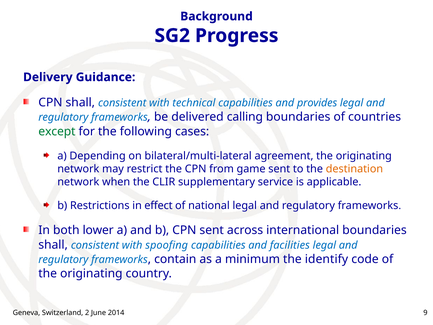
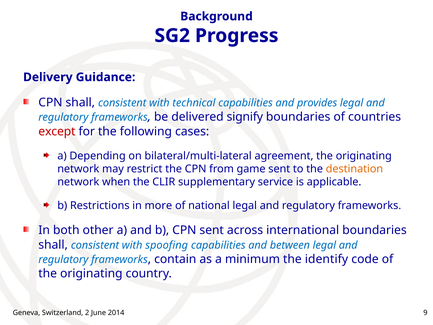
calling: calling -> signify
except colour: green -> red
effect: effect -> more
lower: lower -> other
facilities: facilities -> between
